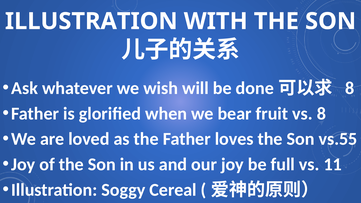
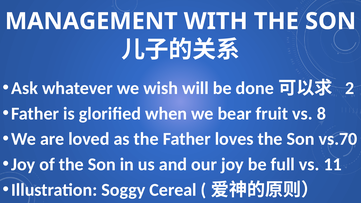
ILLUSTRATION at (91, 21): ILLUSTRATION -> MANAGEMENT
8 at (350, 88): 8 -> 2
vs.55: vs.55 -> vs.70
